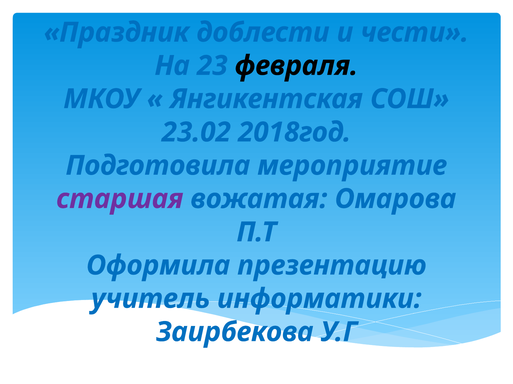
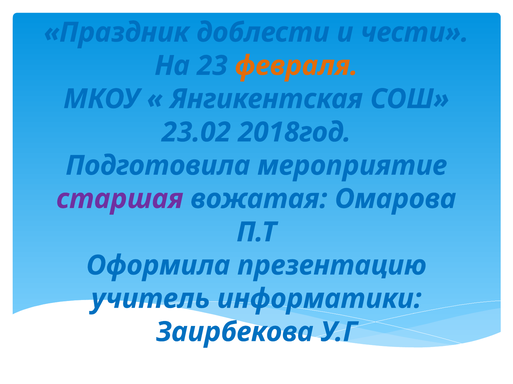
февраля colour: black -> orange
